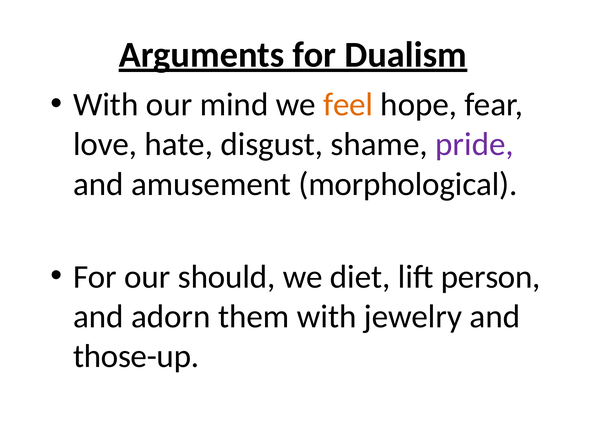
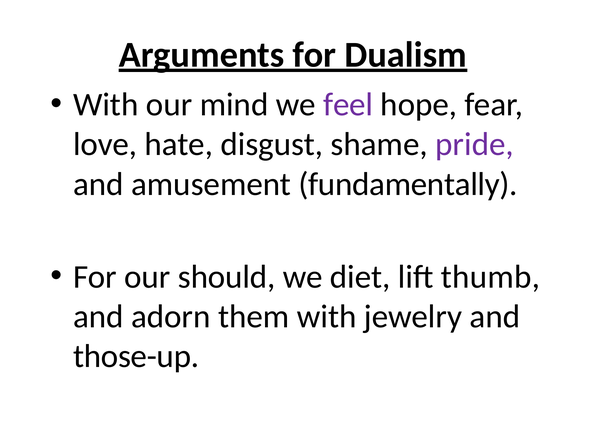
feel colour: orange -> purple
morphological: morphological -> fundamentally
person: person -> thumb
